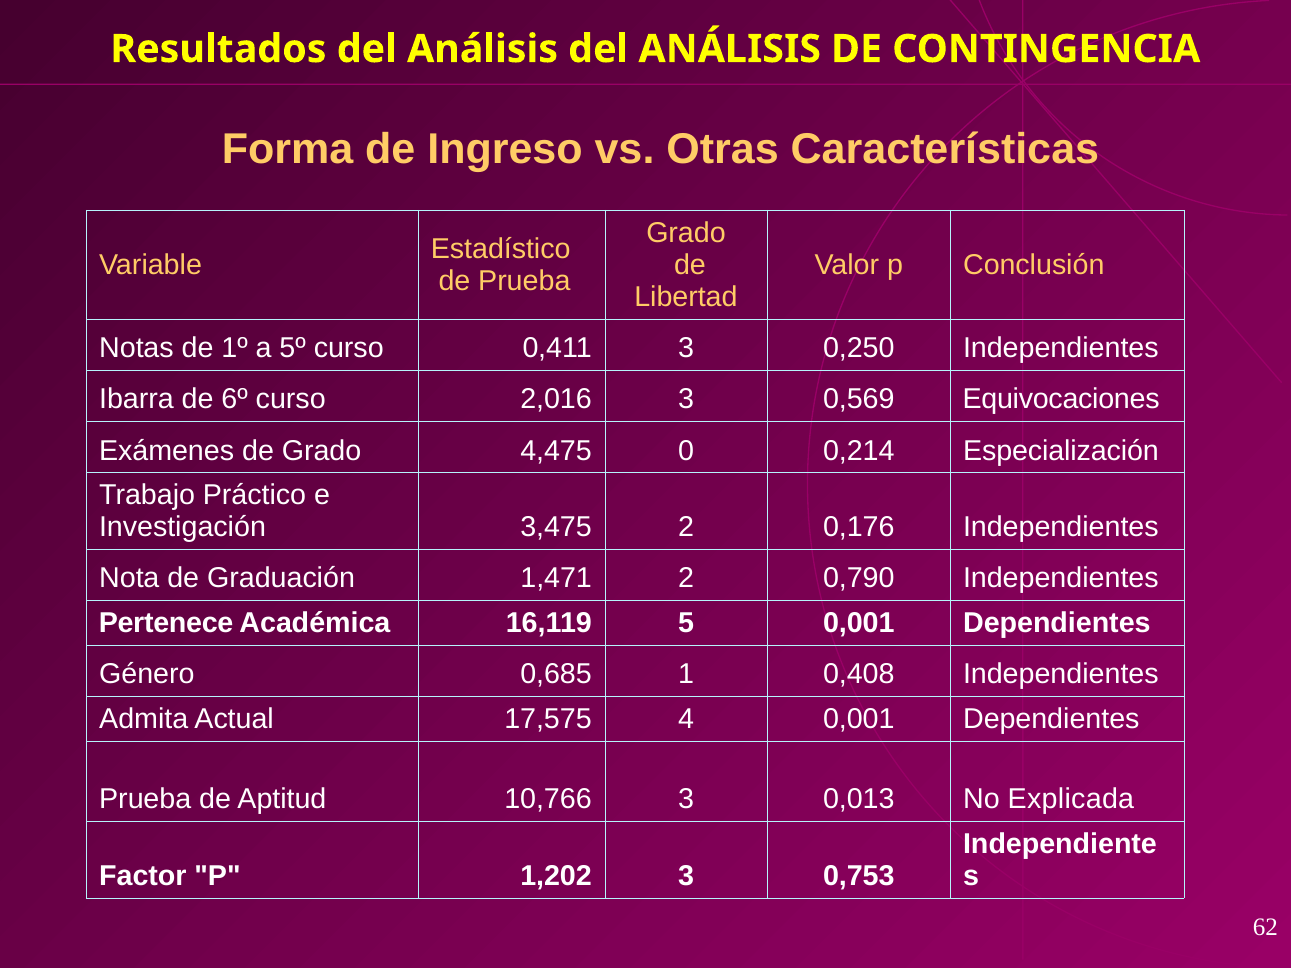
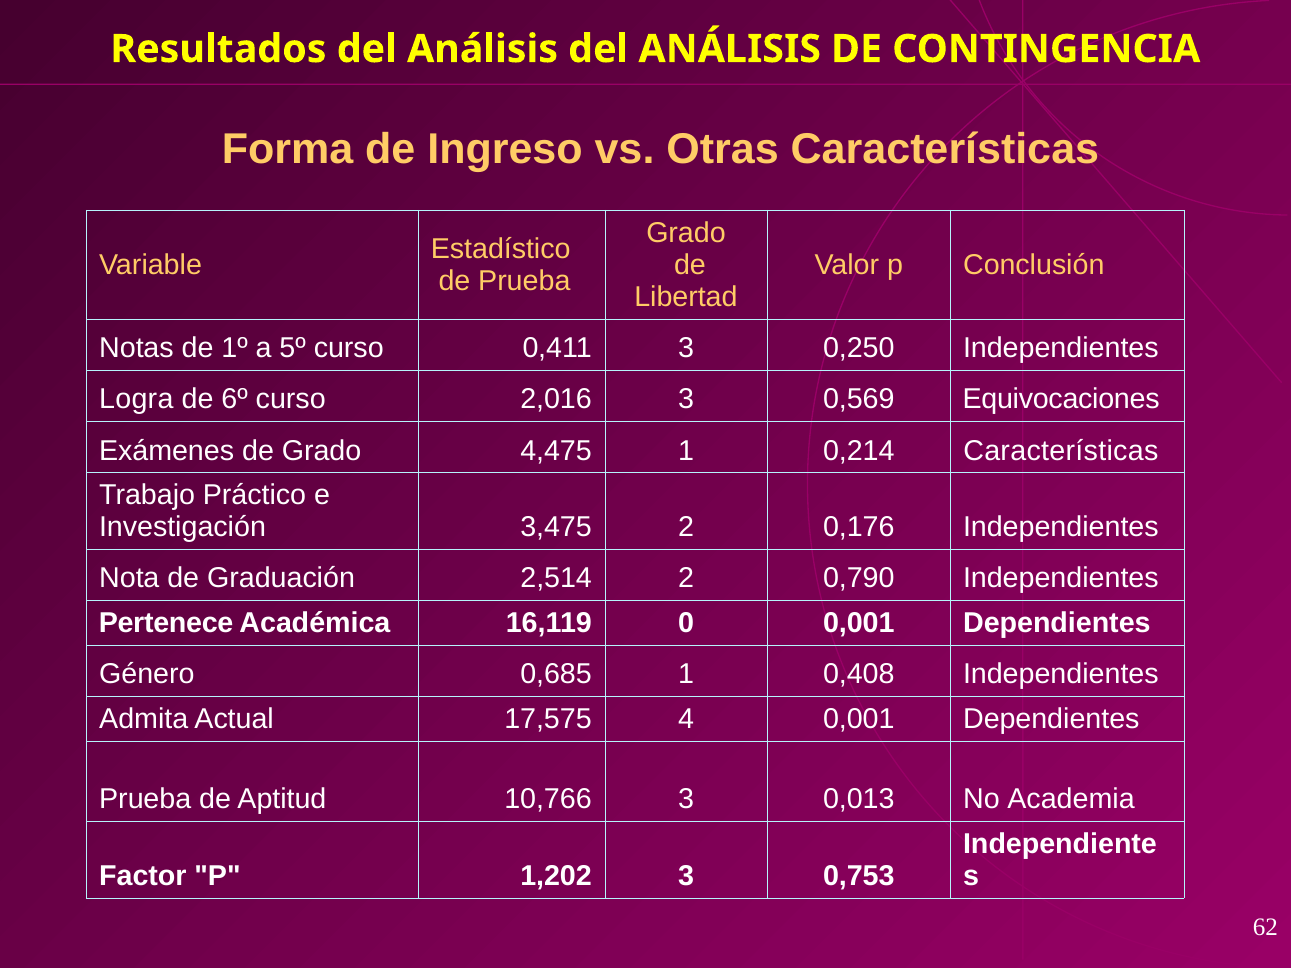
Ibarra: Ibarra -> Logra
4,475 0: 0 -> 1
0,214 Especialización: Especialización -> Características
1,471: 1,471 -> 2,514
5: 5 -> 0
Explicada: Explicada -> Academia
